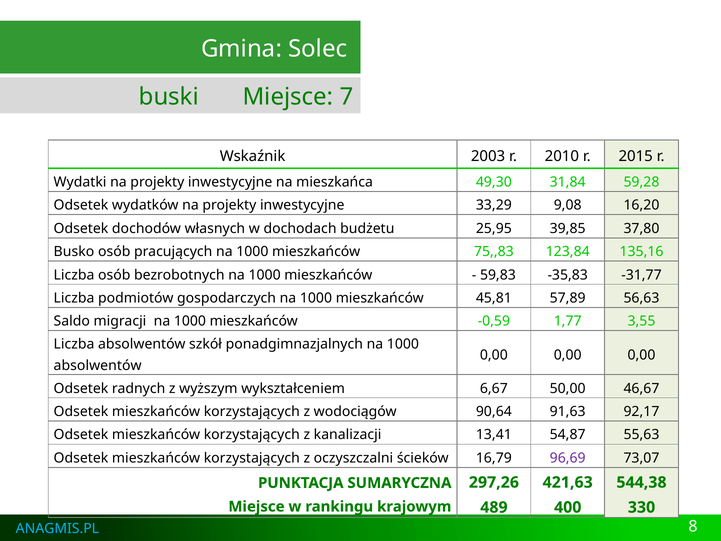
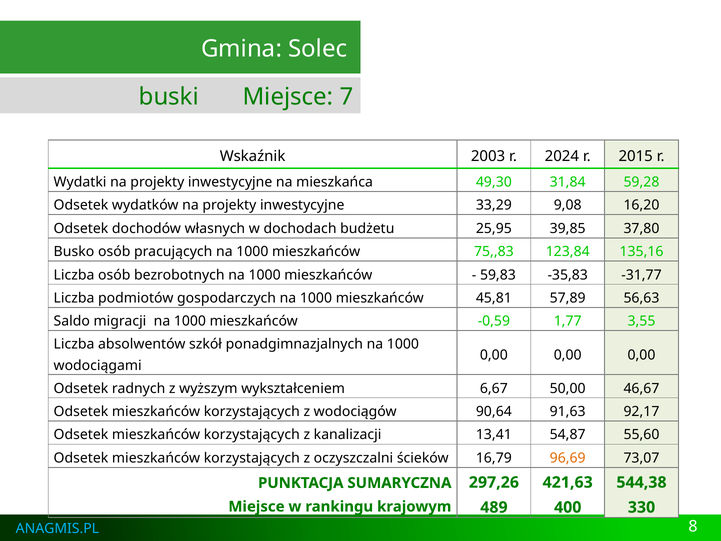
2010: 2010 -> 2024
absolwentów at (98, 366): absolwentów -> wodociągami
55,63: 55,63 -> 55,60
96,69 colour: purple -> orange
